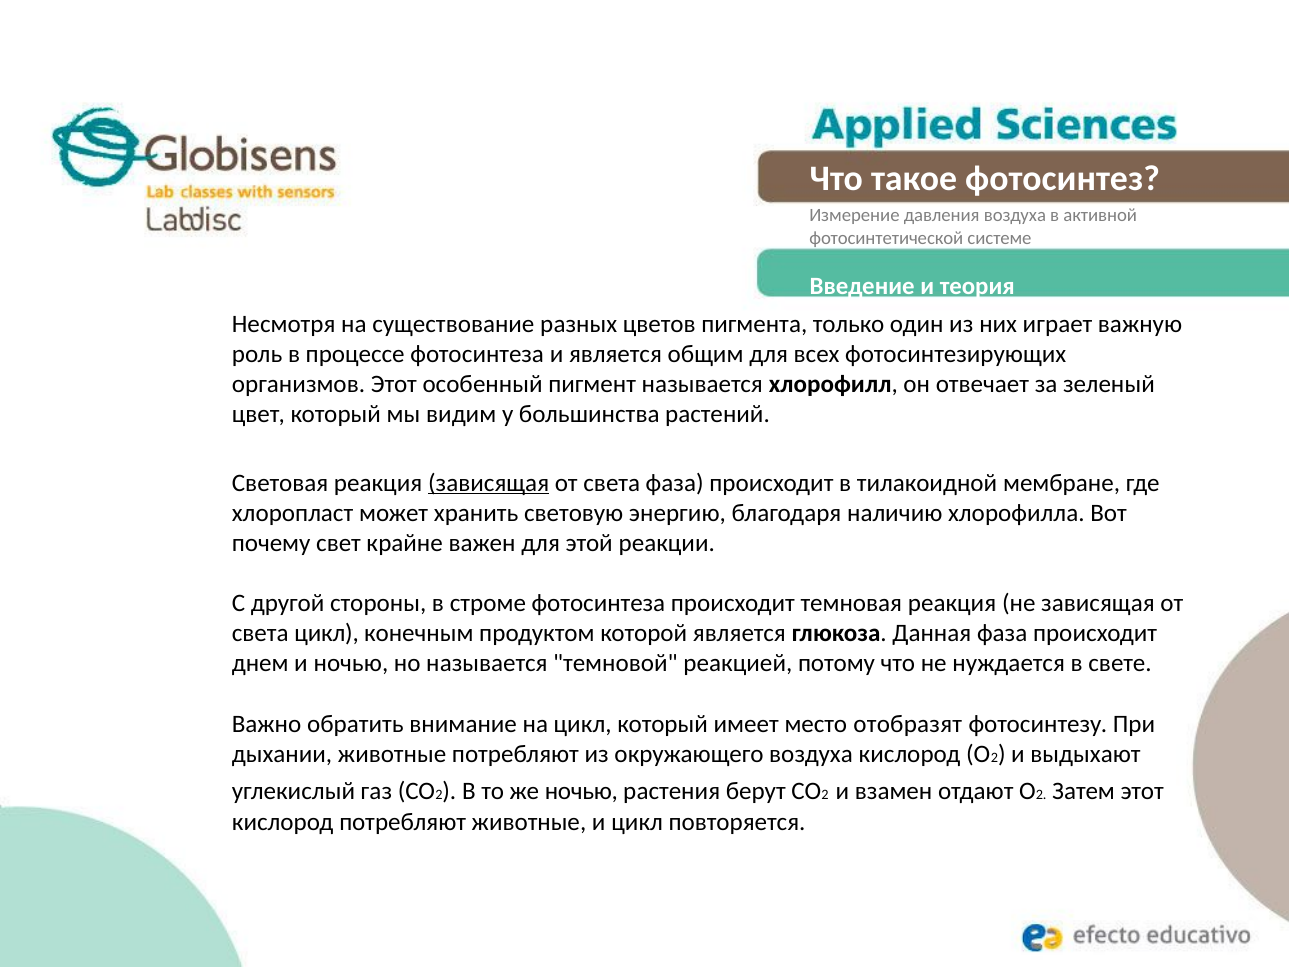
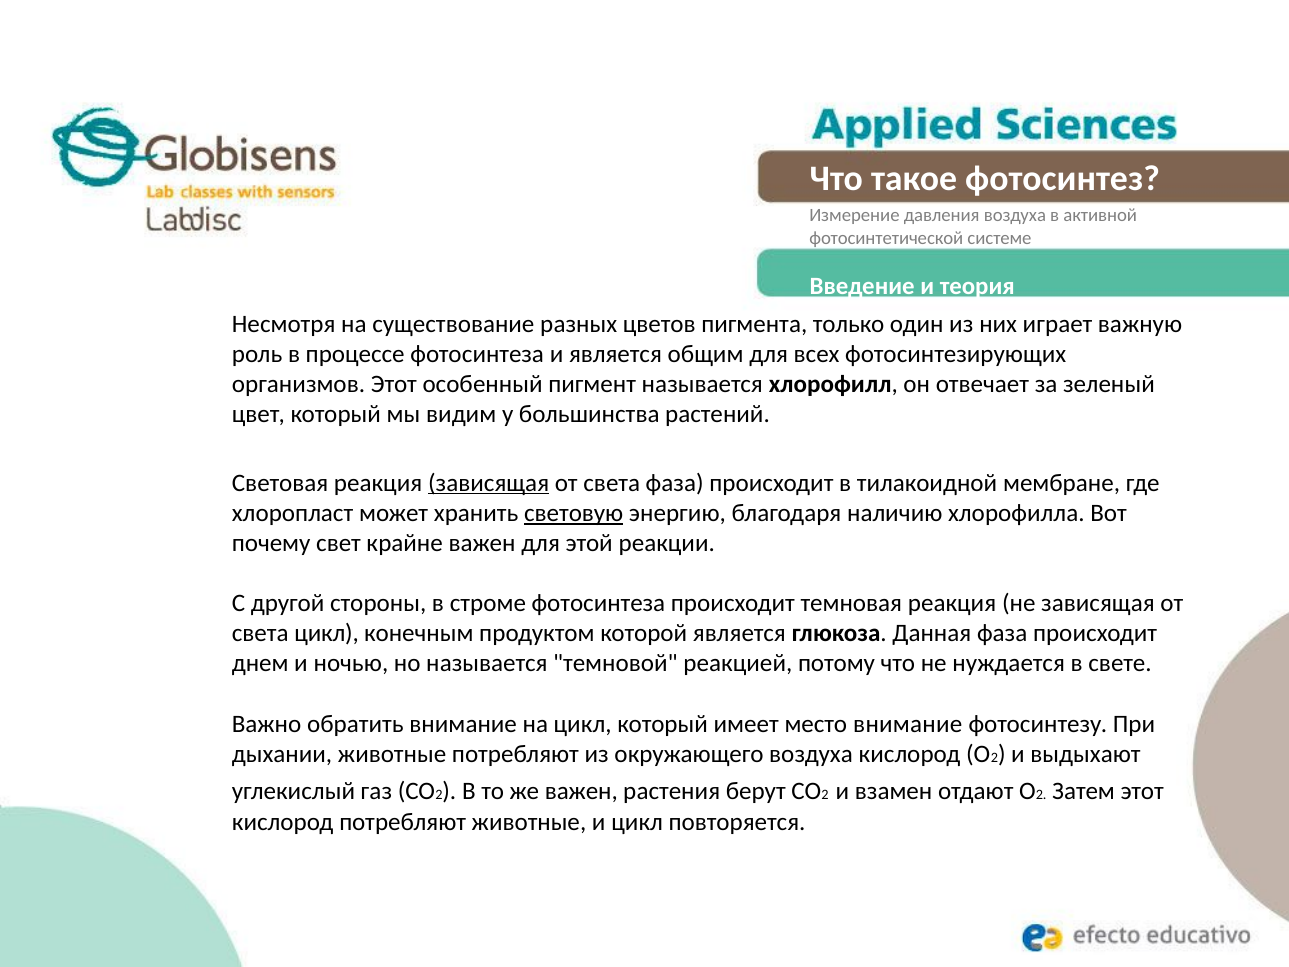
световую underline: none -> present
место отобразят: отобразят -> внимание
же ночью: ночью -> важен
